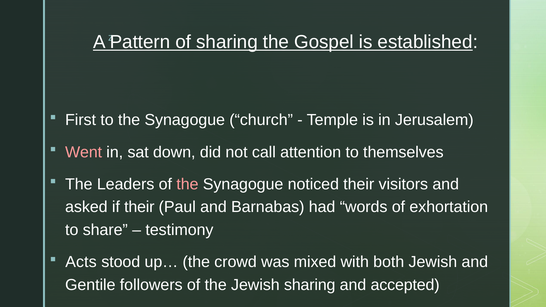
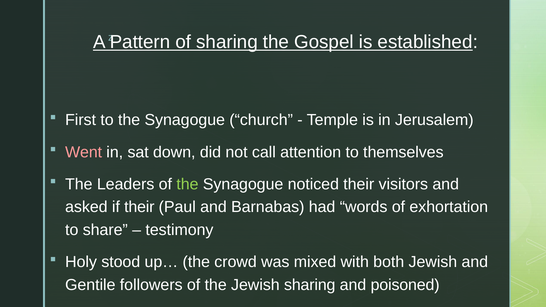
the at (187, 184) colour: pink -> light green
Acts: Acts -> Holy
accepted: accepted -> poisoned
